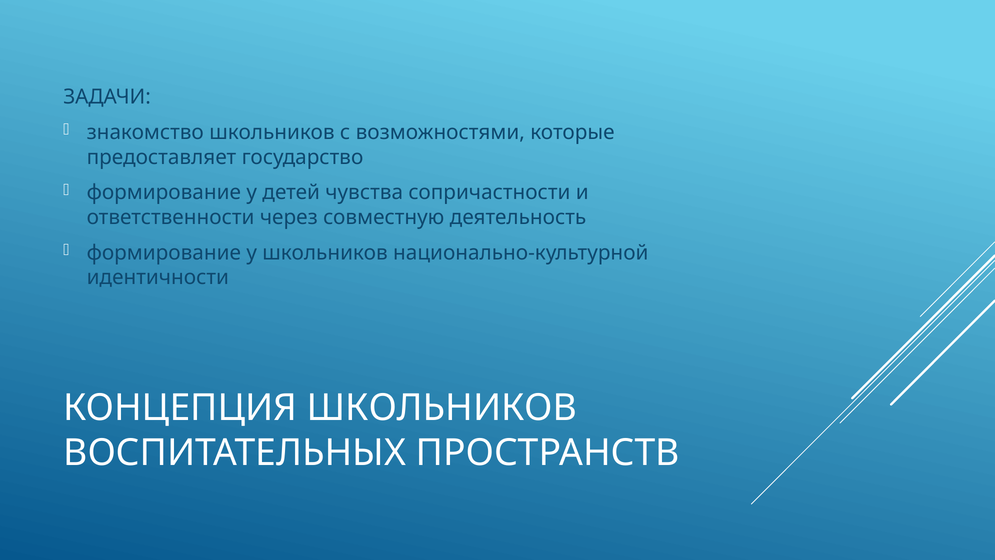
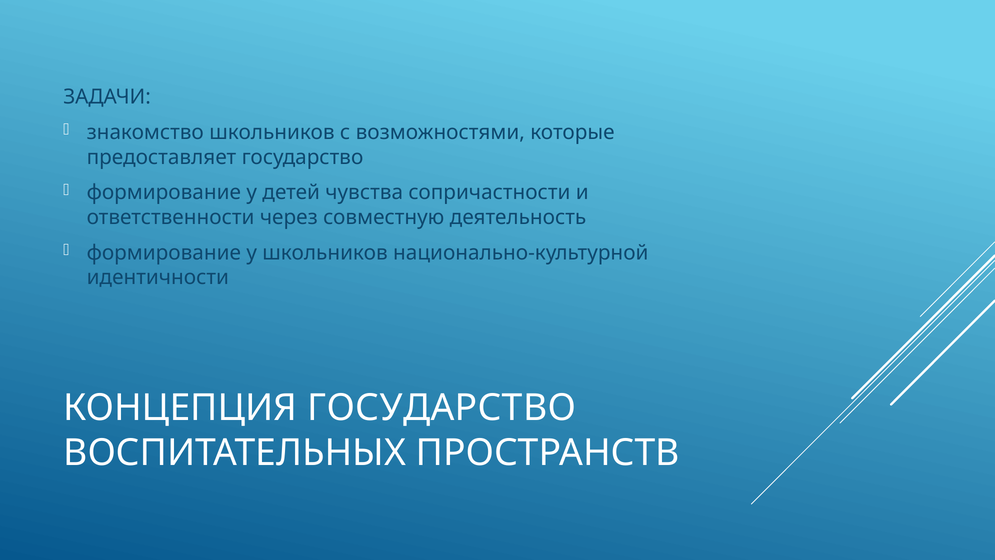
КОНЦЕПЦИЯ ШКОЛЬНИКОВ: ШКОЛЬНИКОВ -> ГОСУДАРСТВО
